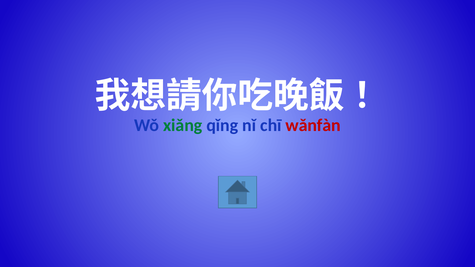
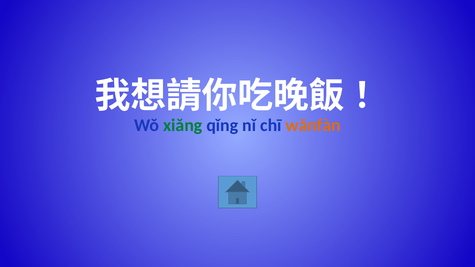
wǎnfàn colour: red -> orange
